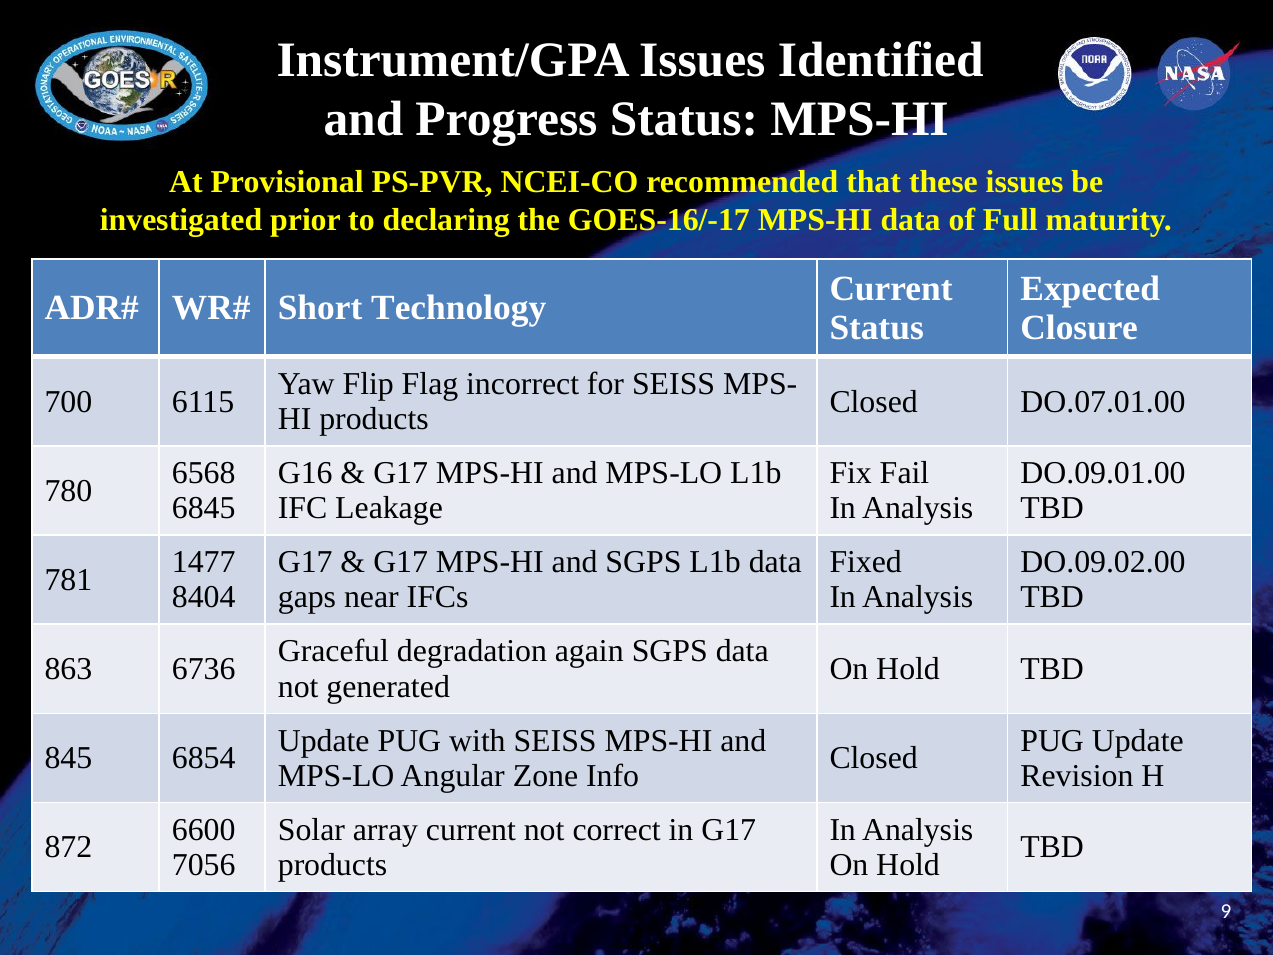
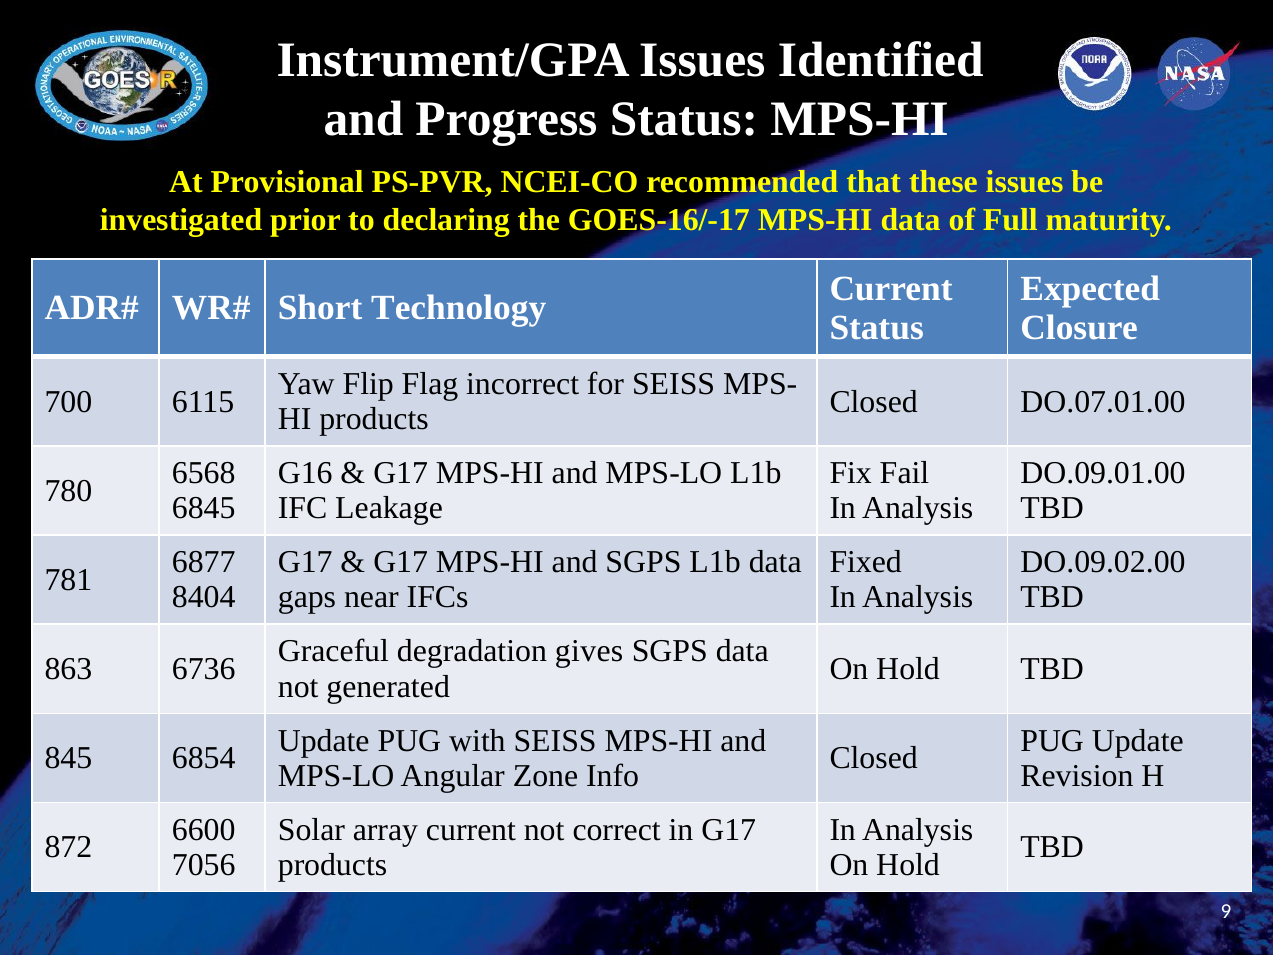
1477: 1477 -> 6877
again: again -> gives
